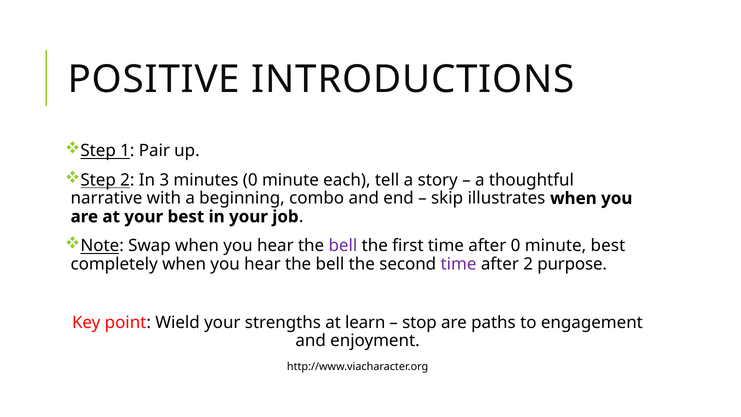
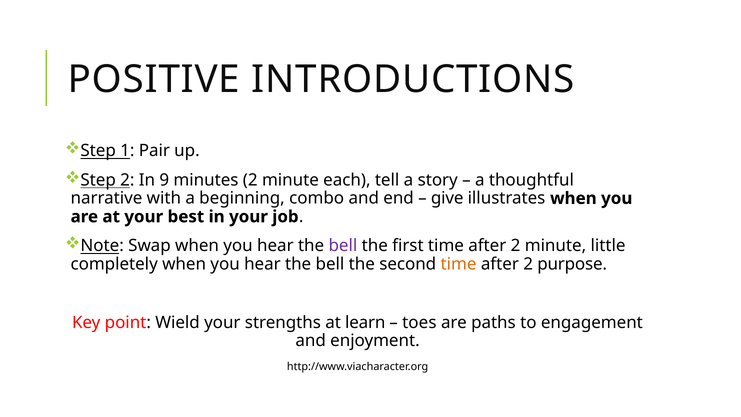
3: 3 -> 9
minutes 0: 0 -> 2
skip: skip -> give
first time after 0: 0 -> 2
minute best: best -> little
time at (459, 264) colour: purple -> orange
stop: stop -> toes
